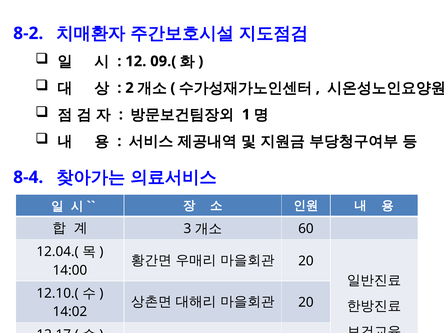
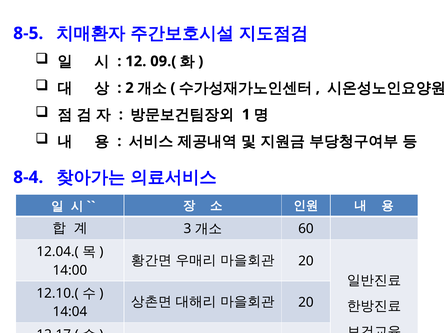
8-2: 8-2 -> 8-5
14:02: 14:02 -> 14:04
